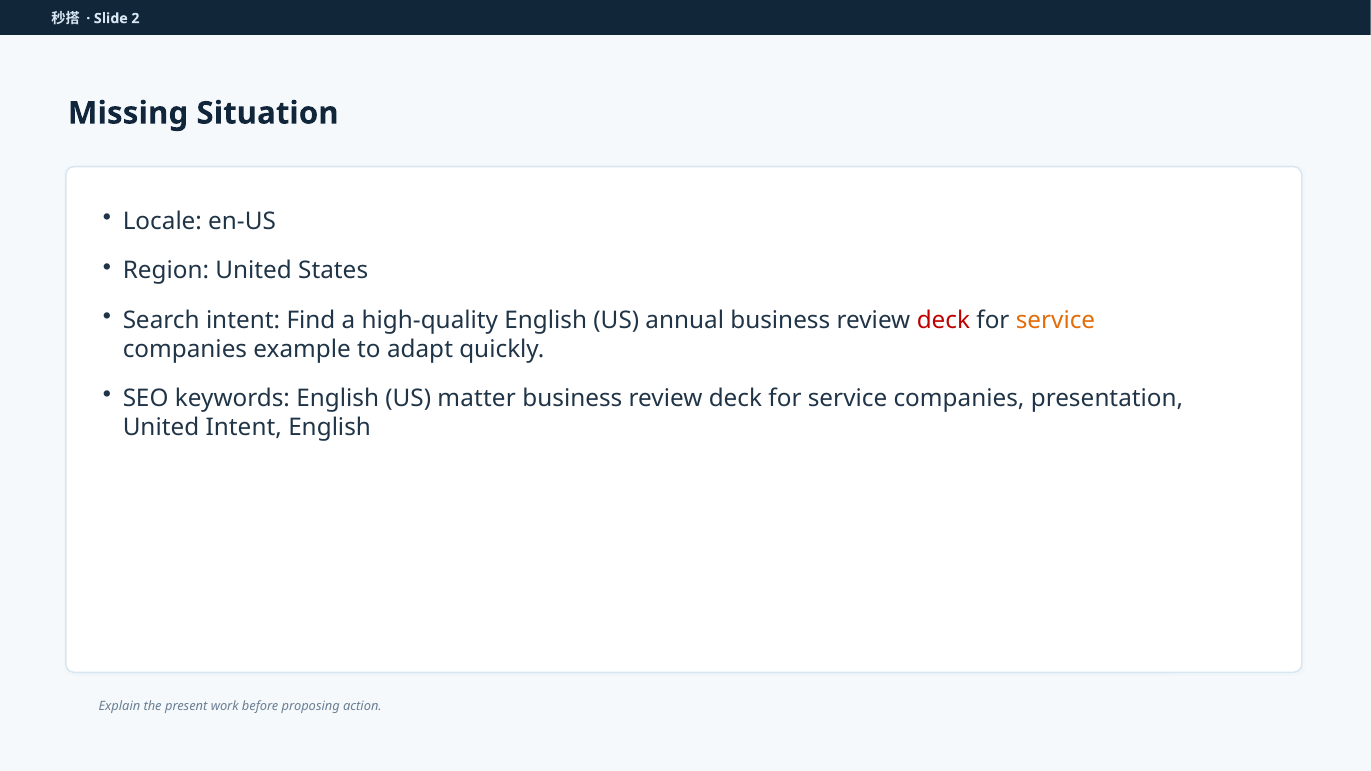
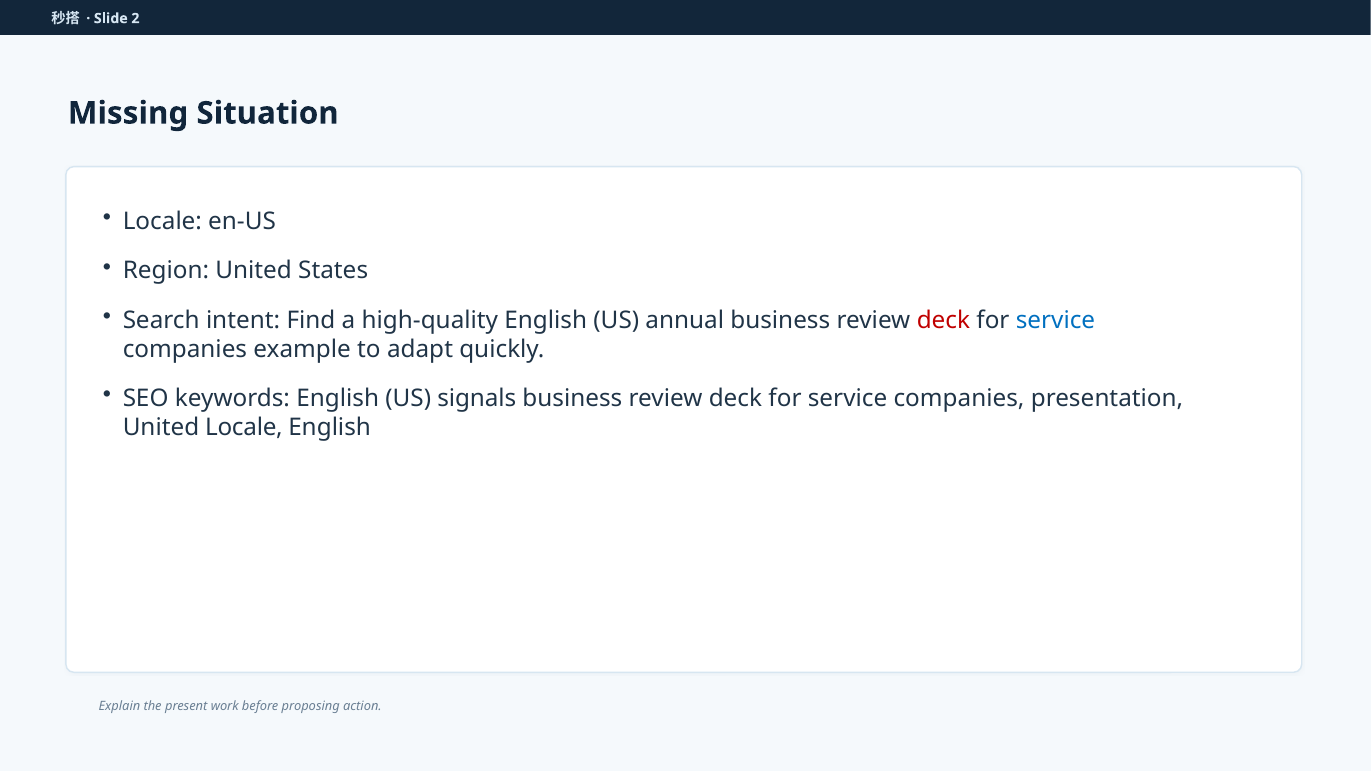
service at (1055, 320) colour: orange -> blue
matter: matter -> signals
United Intent: Intent -> Locale
